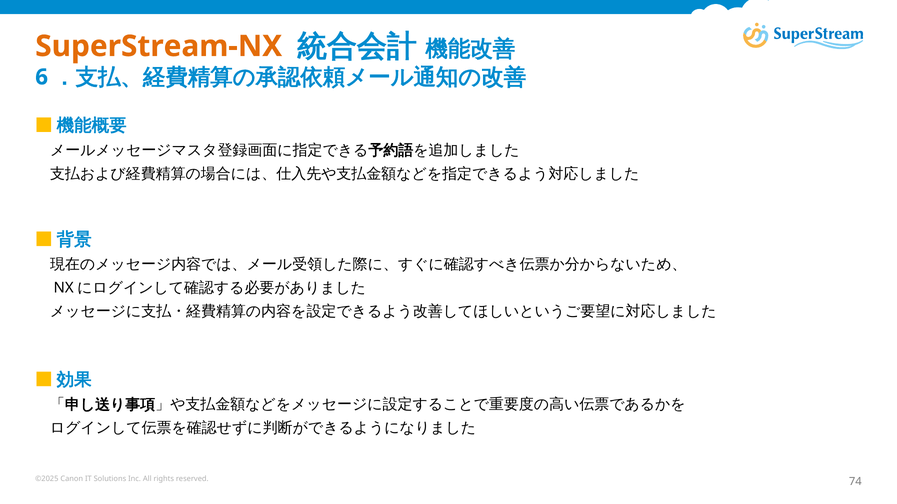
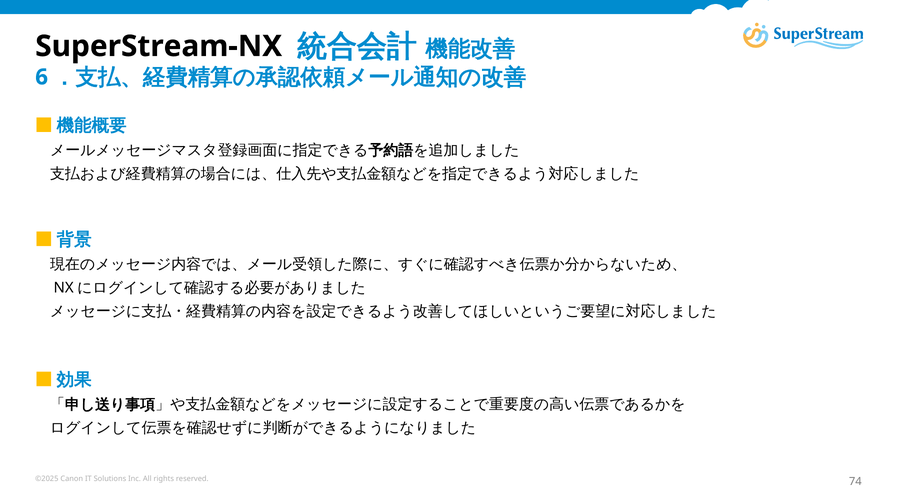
SuperStream-NX colour: orange -> black
